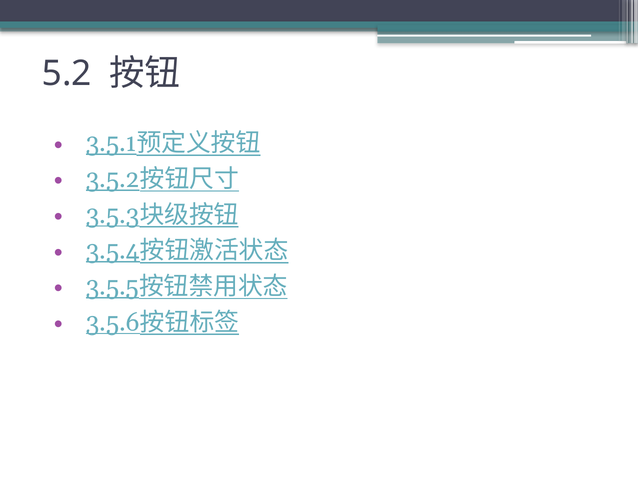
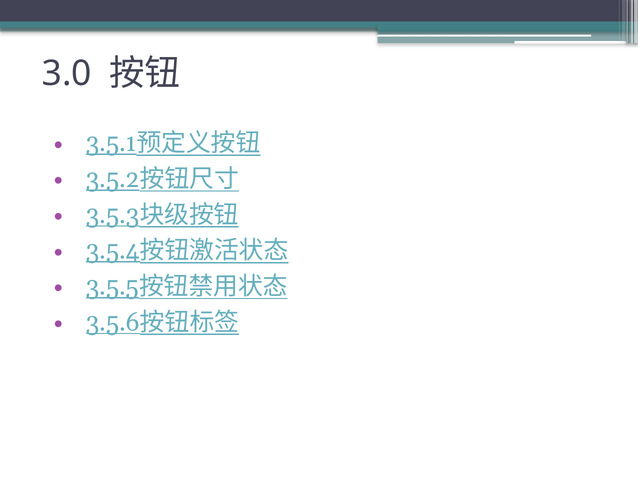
5.2: 5.2 -> 3.0
